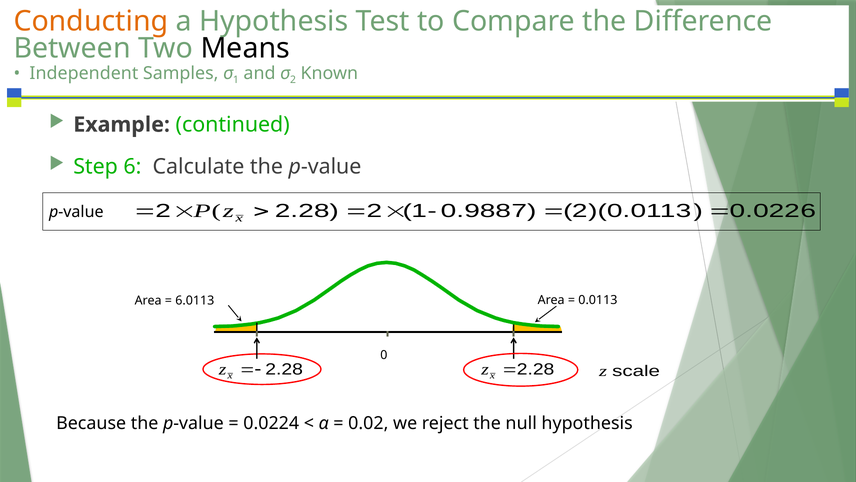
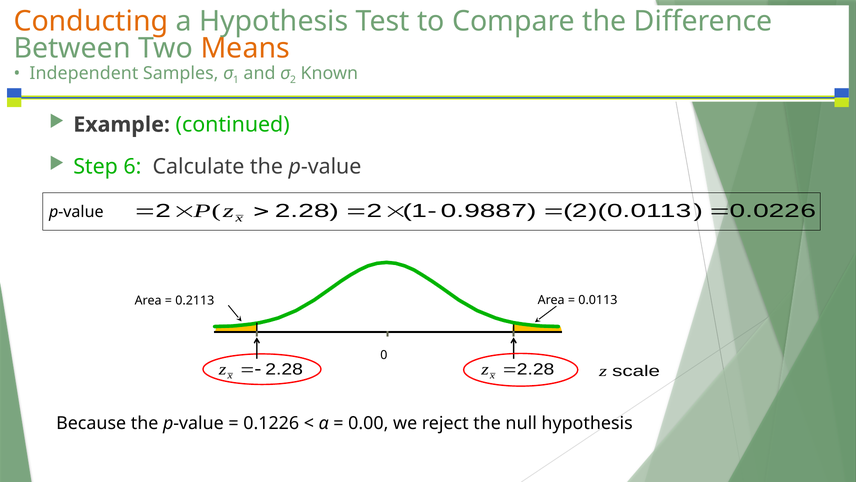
Means colour: black -> orange
6.0113: 6.0113 -> 0.2113
0.0224: 0.0224 -> 0.1226
0.02: 0.02 -> 0.00
